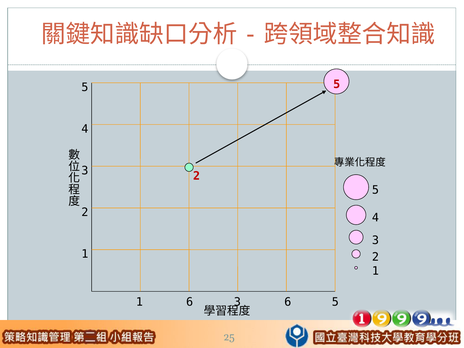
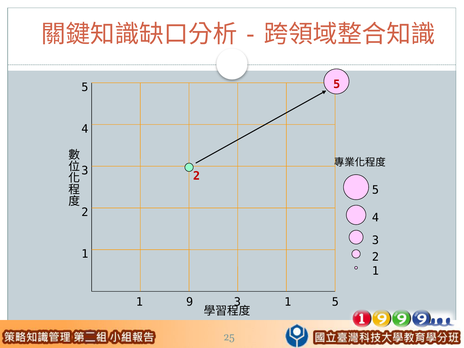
1 6: 6 -> 9
3 6: 6 -> 1
